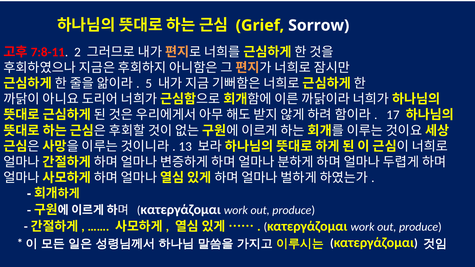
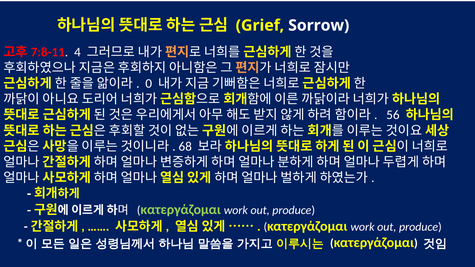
2: 2 -> 4
5: 5 -> 0
17: 17 -> 56
13: 13 -> 68
κατεργάζομαι at (181, 210) colour: white -> light green
